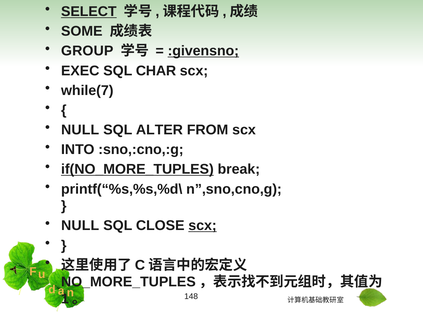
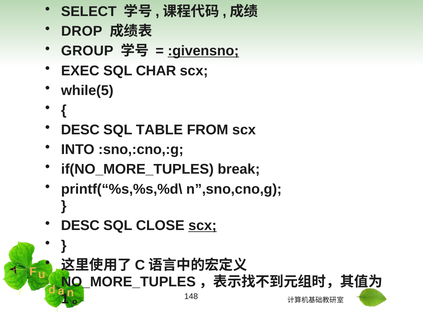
SELECT underline: present -> none
SOME: SOME -> DROP
while(7: while(7 -> while(5
NULL at (80, 130): NULL -> DESC
ALTER: ALTER -> TABLE
if(NO_MORE_TUPLES underline: present -> none
NULL at (80, 226): NULL -> DESC
